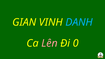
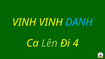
GIAN at (24, 22): GIAN -> VINH
Lên colour: pink -> light green
0: 0 -> 4
